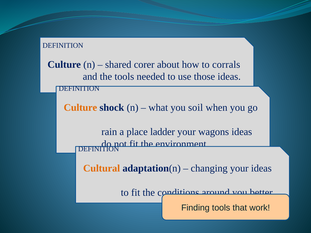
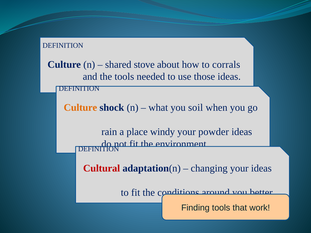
corer: corer -> stove
ladder: ladder -> windy
wagons: wagons -> powder
Cultural colour: orange -> red
